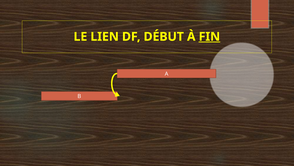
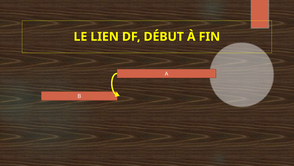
FIN underline: present -> none
